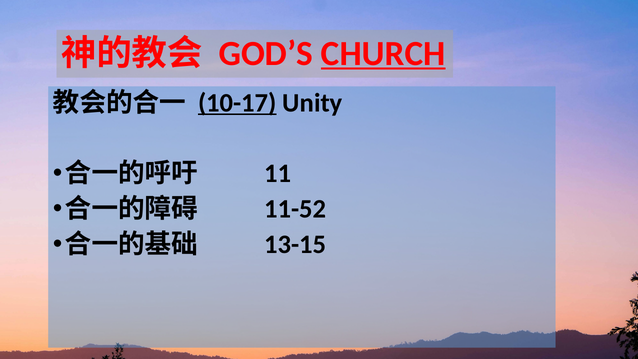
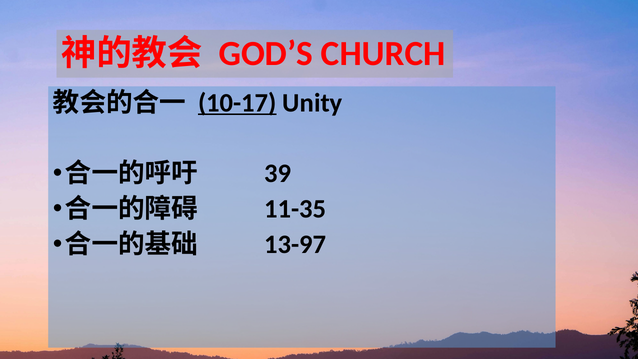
CHURCH underline: present -> none
11: 11 -> 39
11-52: 11-52 -> 11-35
13-15: 13-15 -> 13-97
